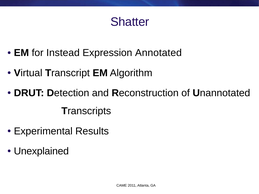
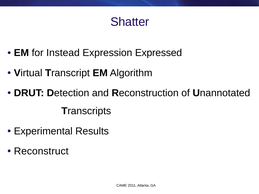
Annotated: Annotated -> Expressed
Unexplained: Unexplained -> Reconstruct
